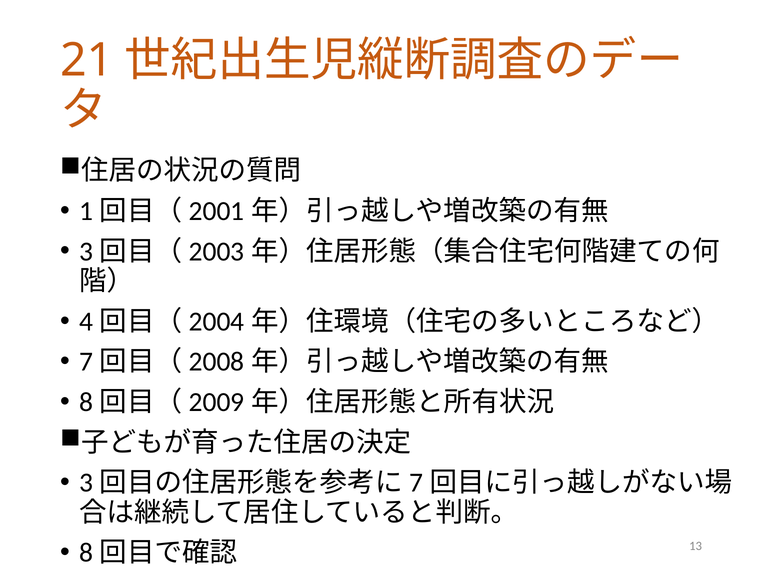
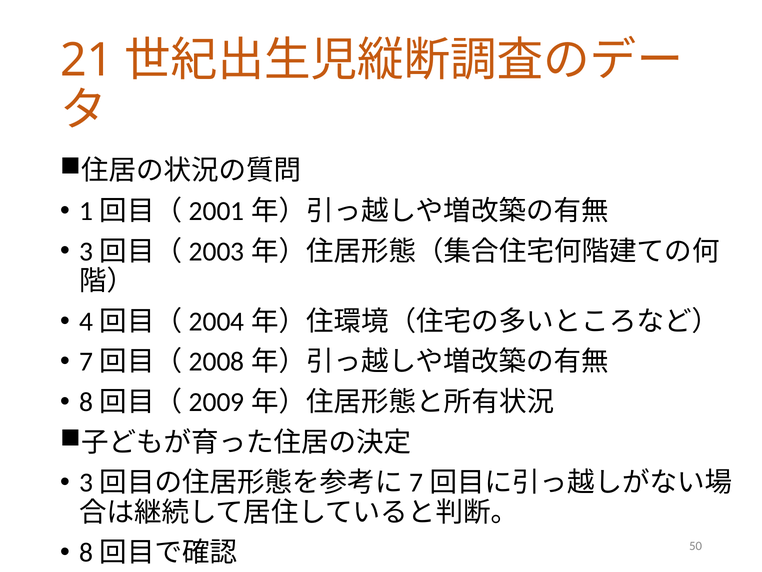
13: 13 -> 50
